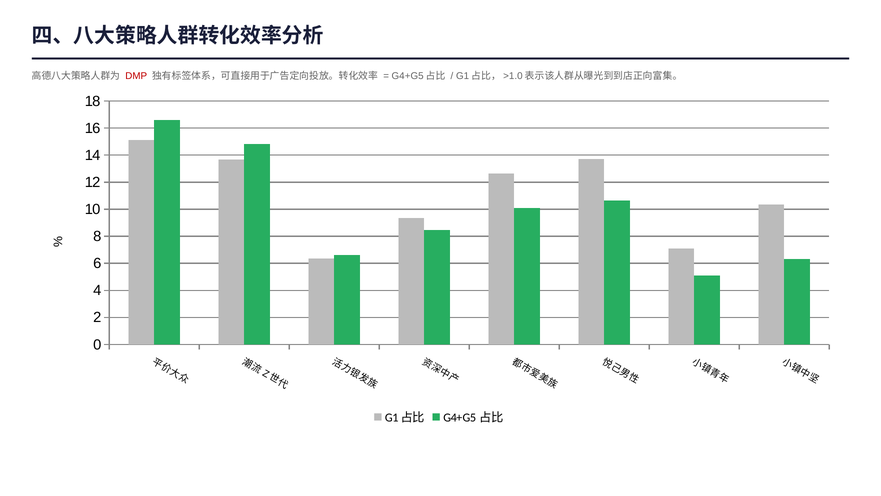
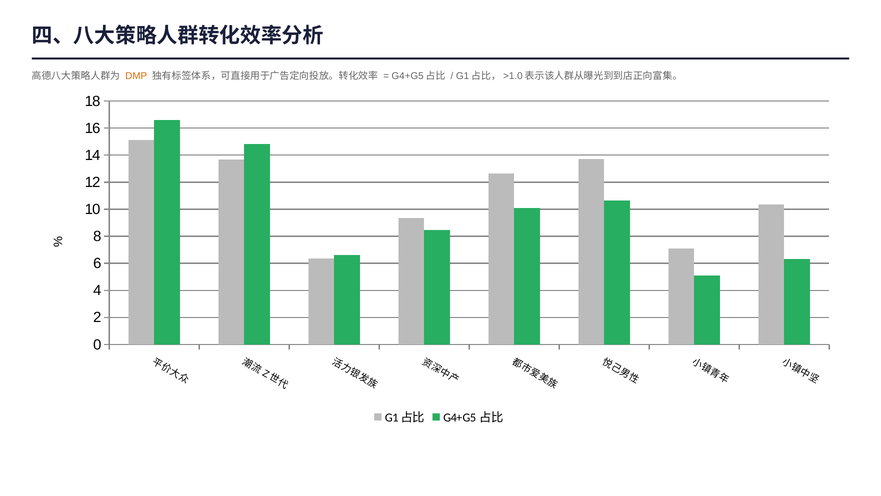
DMP colour: red -> orange
